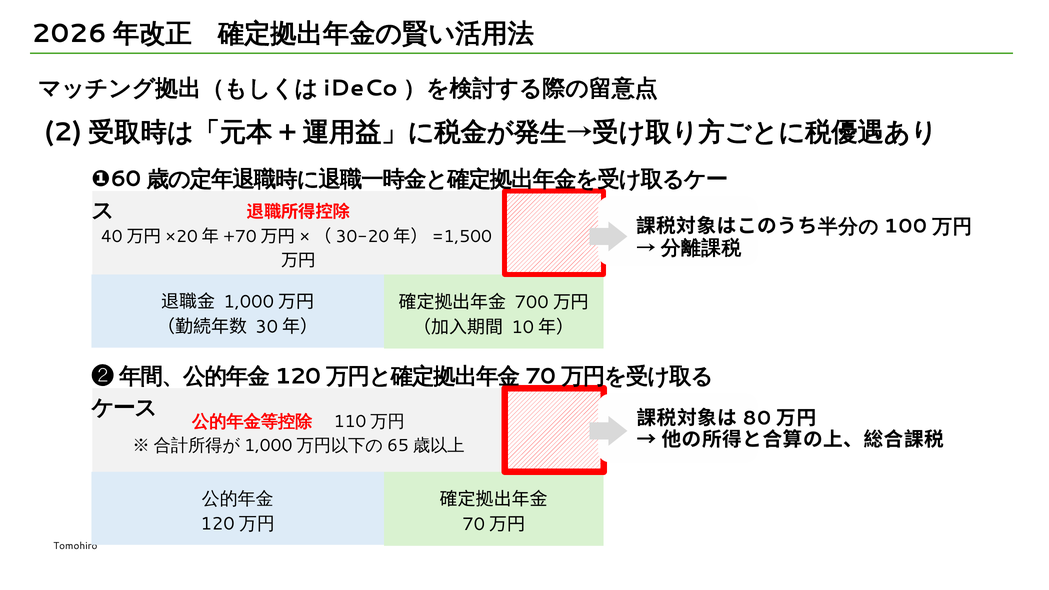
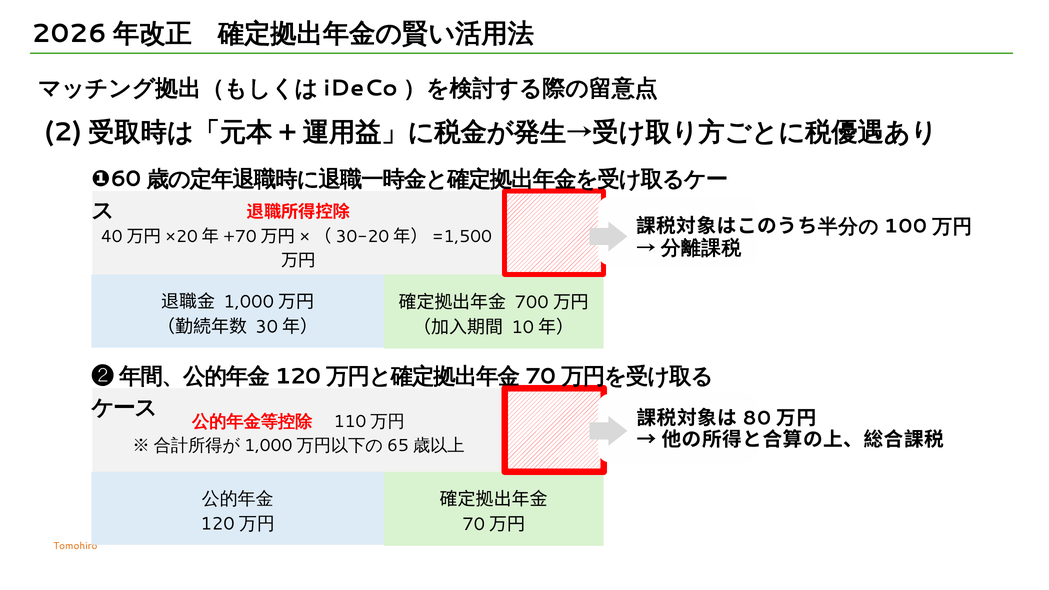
Tomohiro colour: black -> orange
